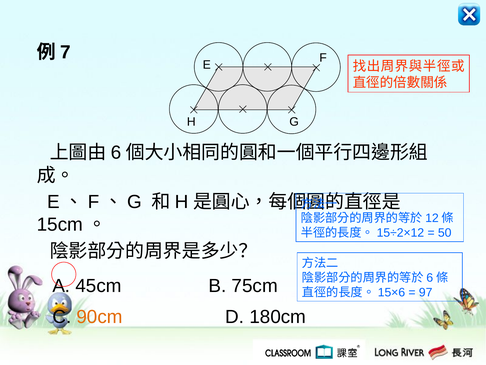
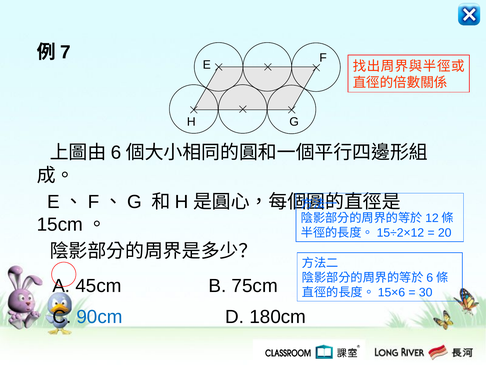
50: 50 -> 20
97: 97 -> 30
90cm colour: orange -> blue
